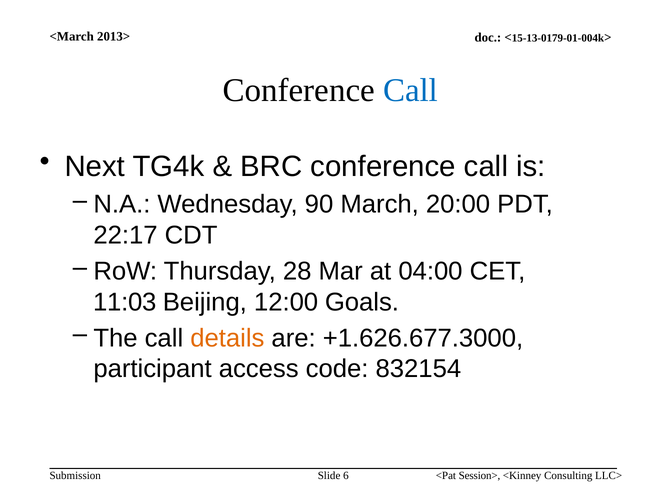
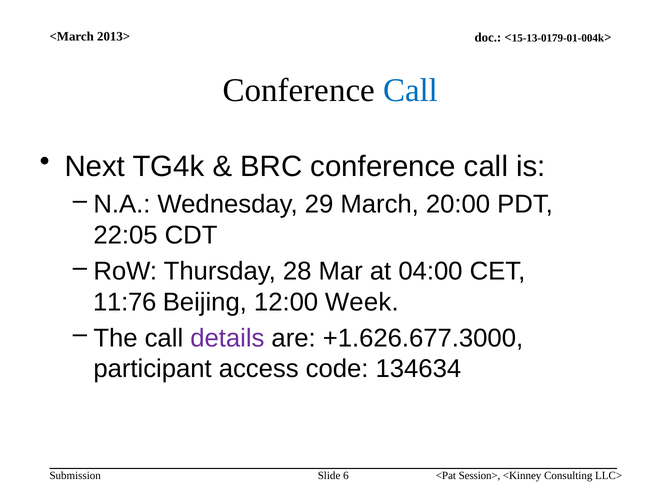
90: 90 -> 29
22:17: 22:17 -> 22:05
11:03: 11:03 -> 11:76
Goals: Goals -> Week
details colour: orange -> purple
832154: 832154 -> 134634
